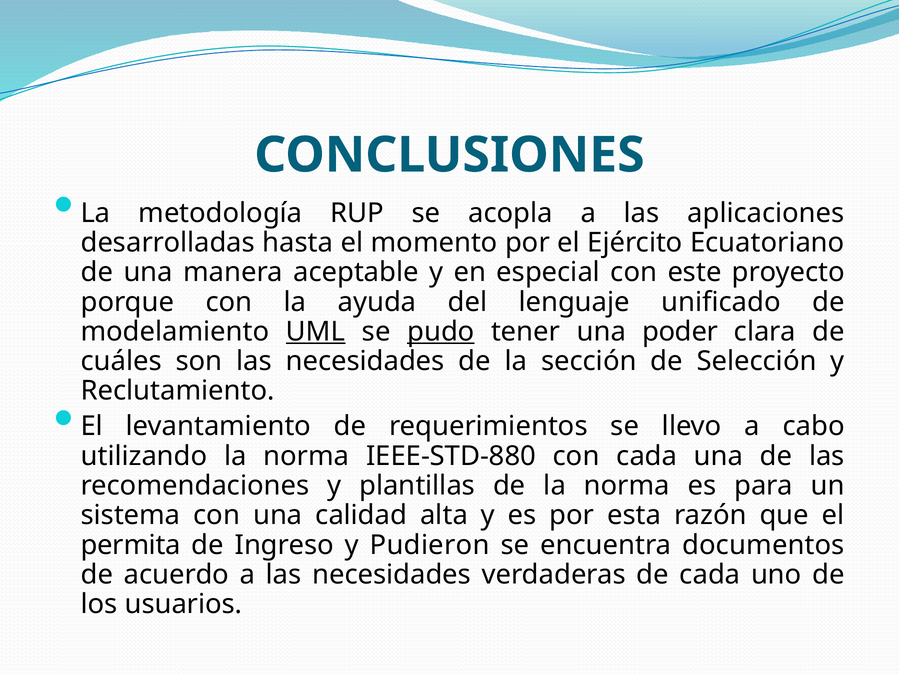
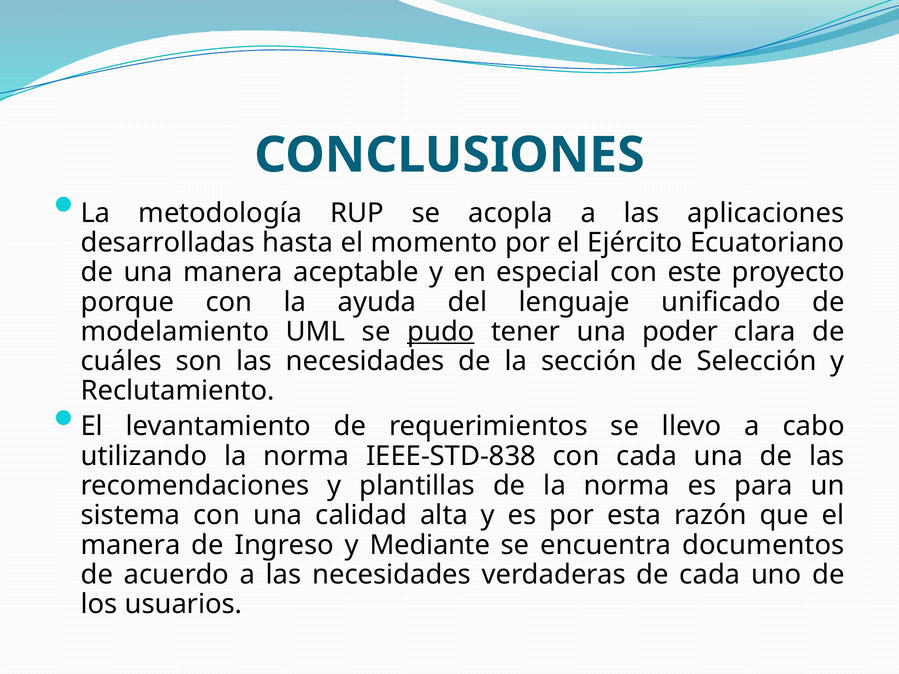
UML underline: present -> none
IEEE-STD-880: IEEE-STD-880 -> IEEE-STD-838
permita at (131, 545): permita -> manera
Pudieron: Pudieron -> Mediante
